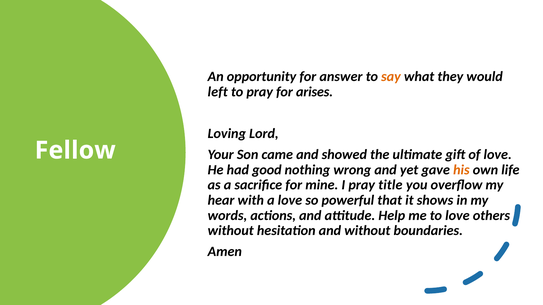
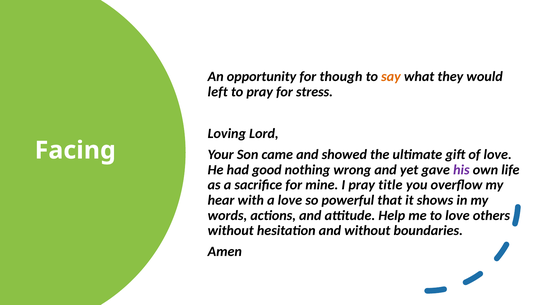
answer: answer -> though
arises: arises -> stress
Fellow: Fellow -> Facing
his colour: orange -> purple
